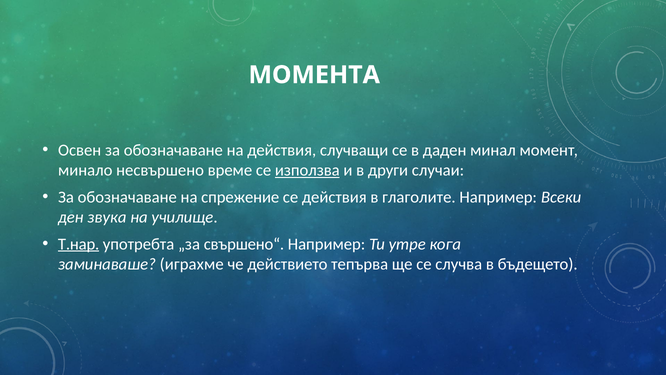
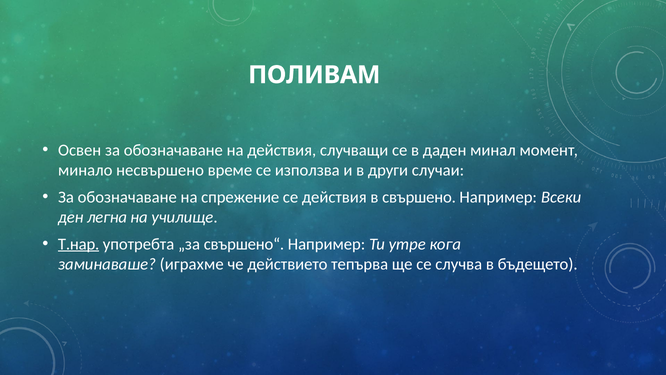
МОМЕНТА: МОМЕНТА -> ПОЛИВАМ
използва underline: present -> none
глаголите: глаголите -> свършено
звука: звука -> легна
